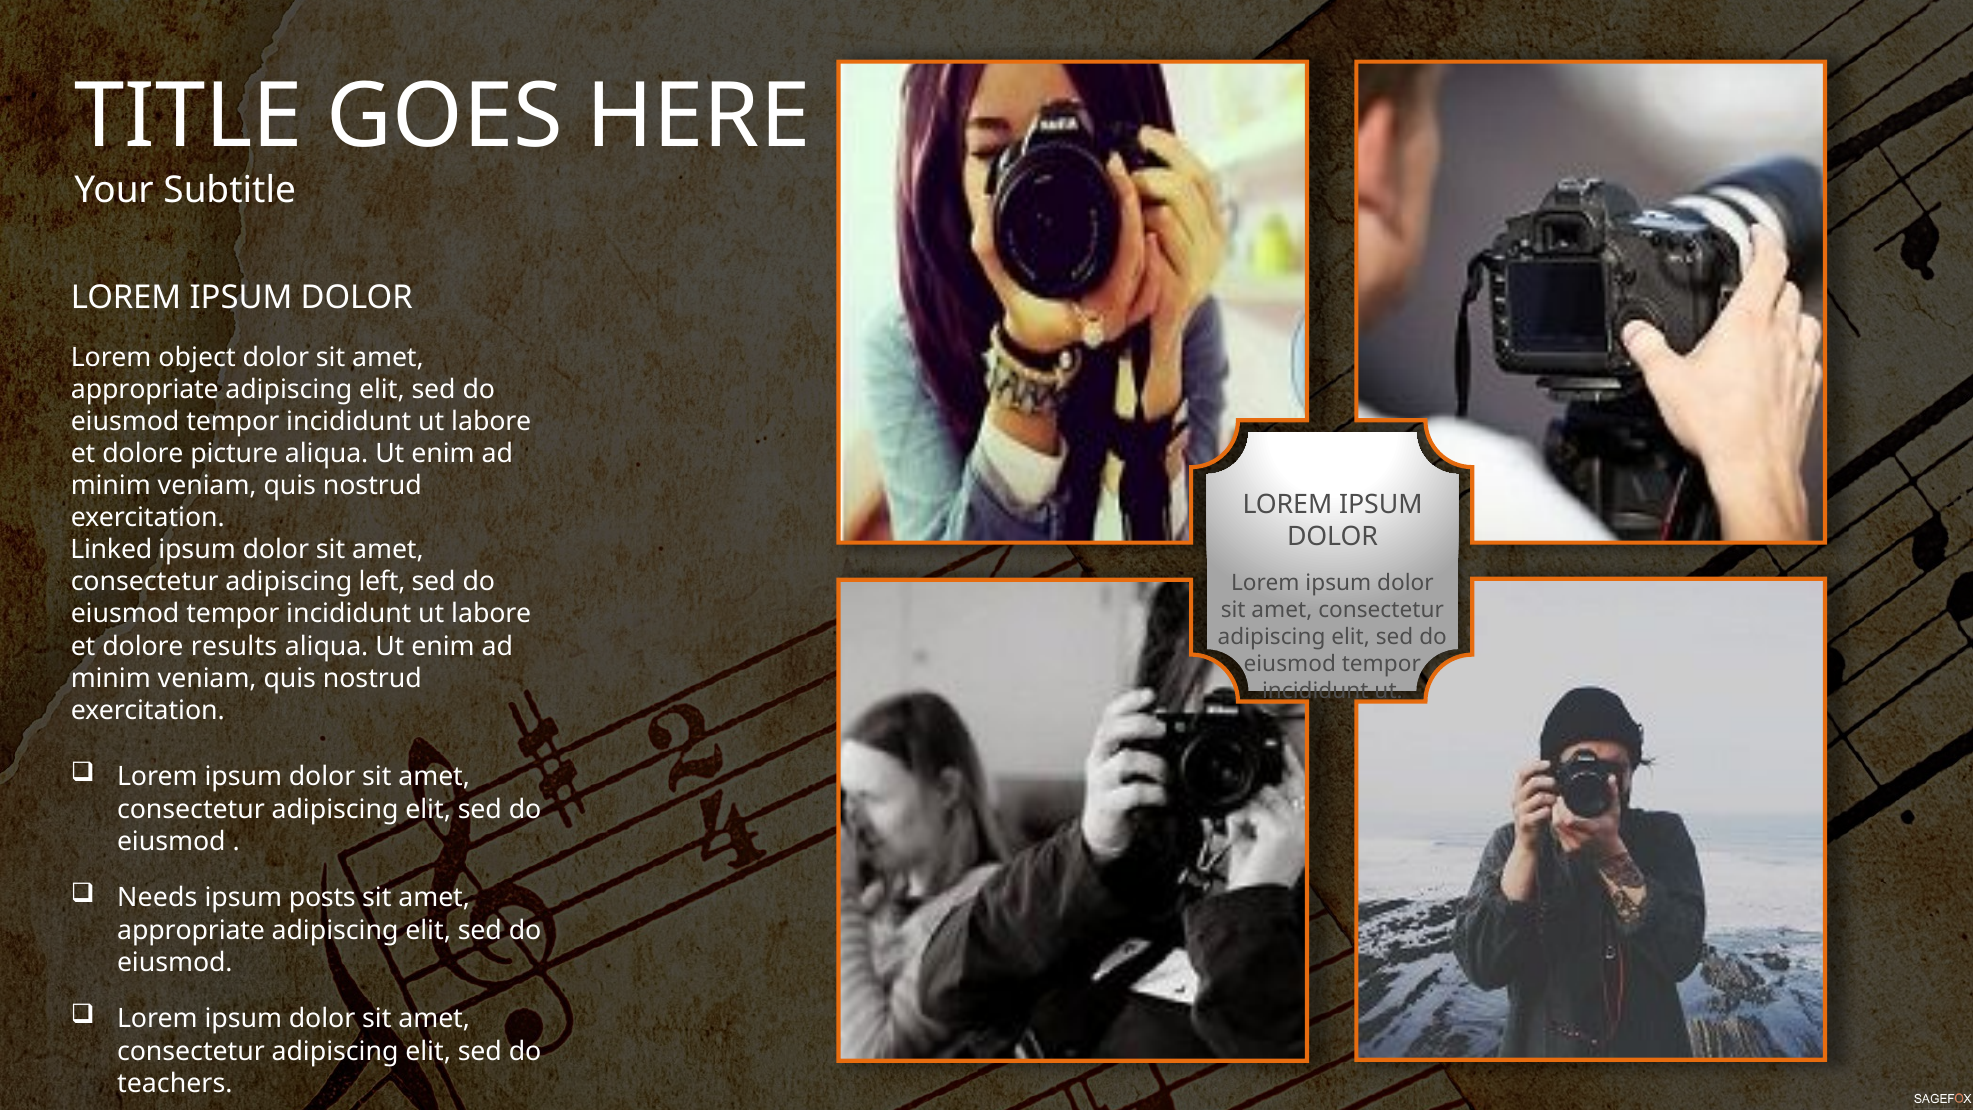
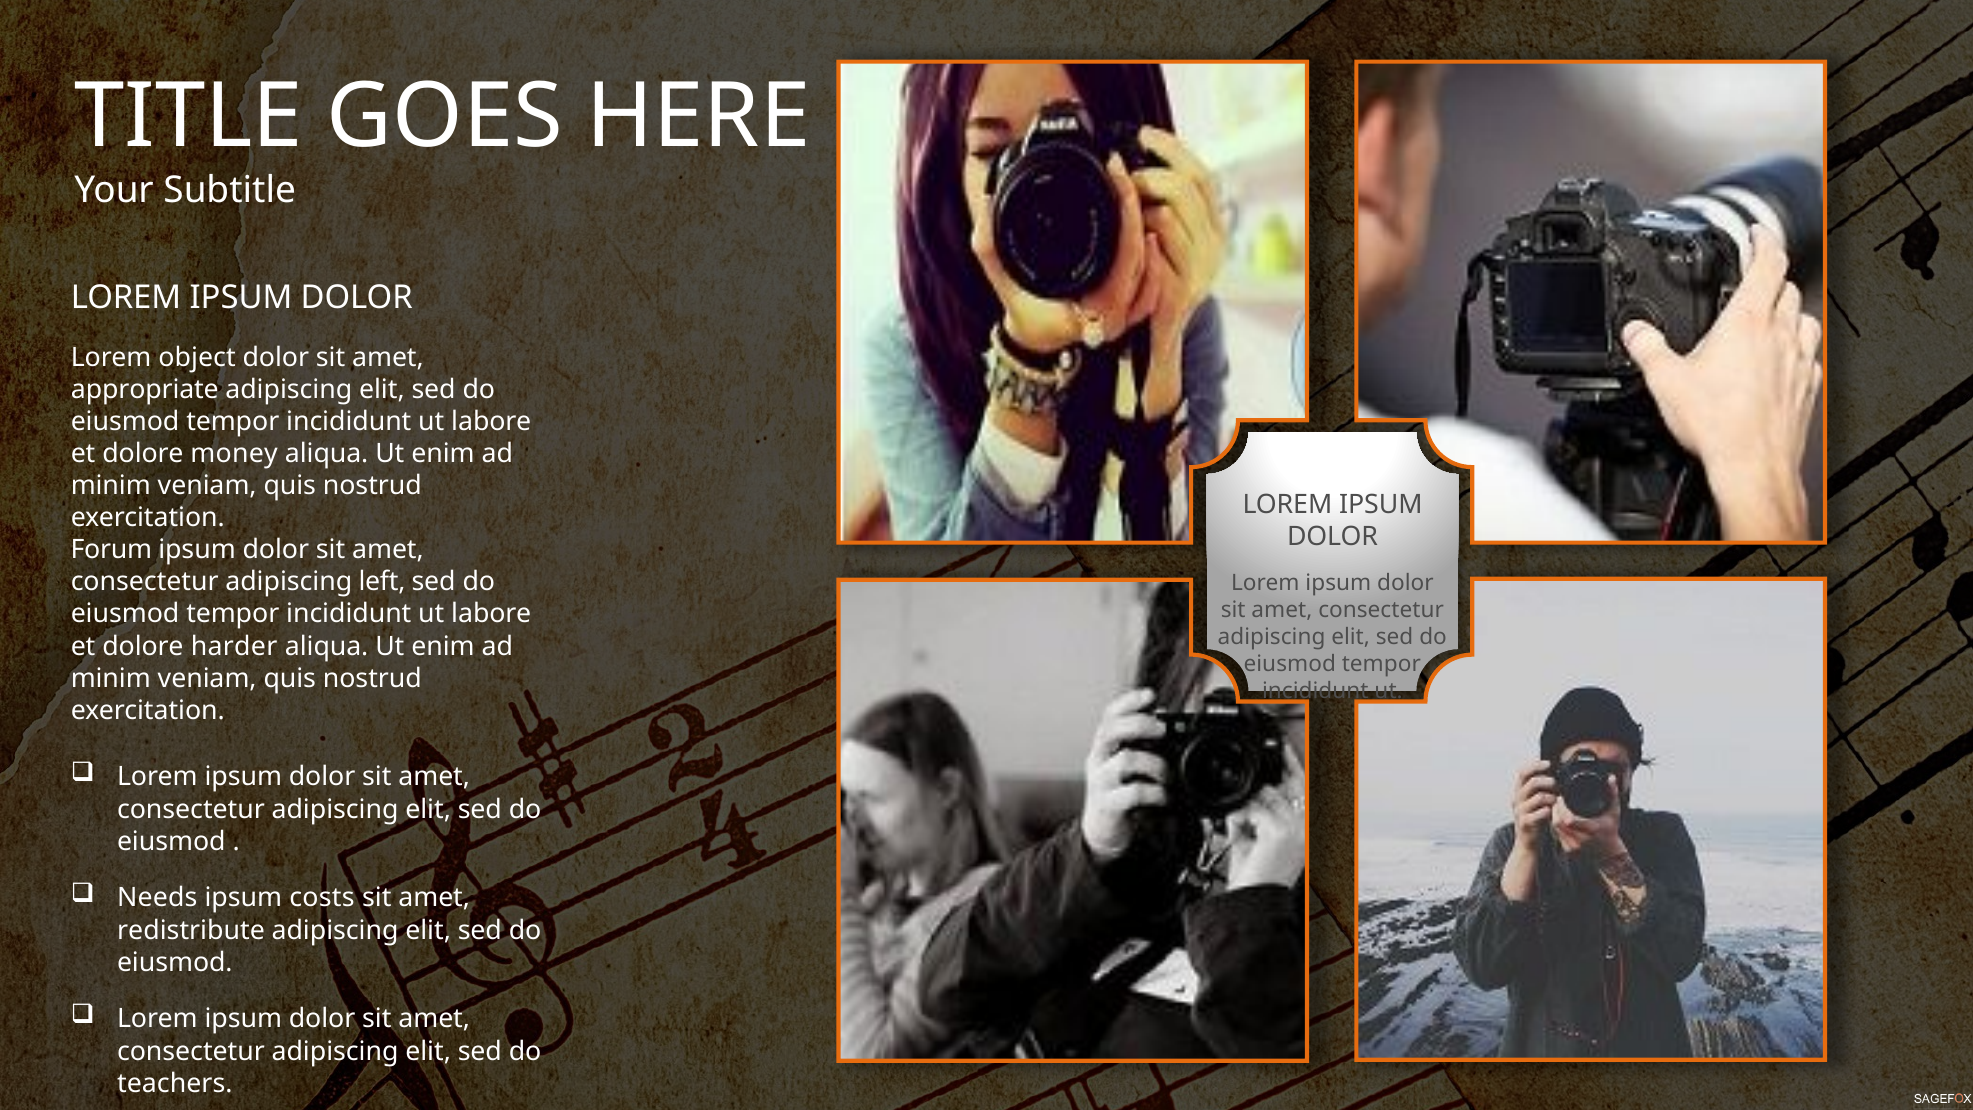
picture: picture -> money
Linked: Linked -> Forum
results: results -> harder
posts: posts -> costs
appropriate at (191, 930): appropriate -> redistribute
